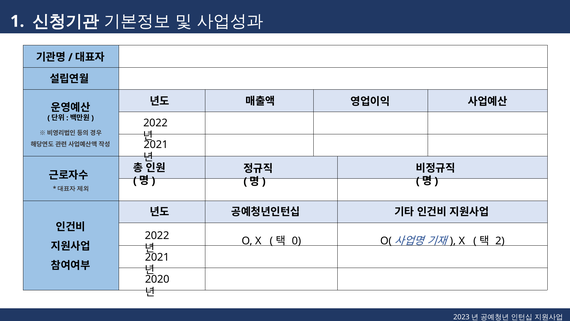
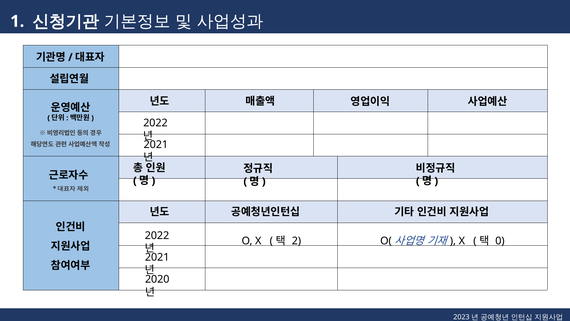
2: 2 -> 0
0: 0 -> 2
